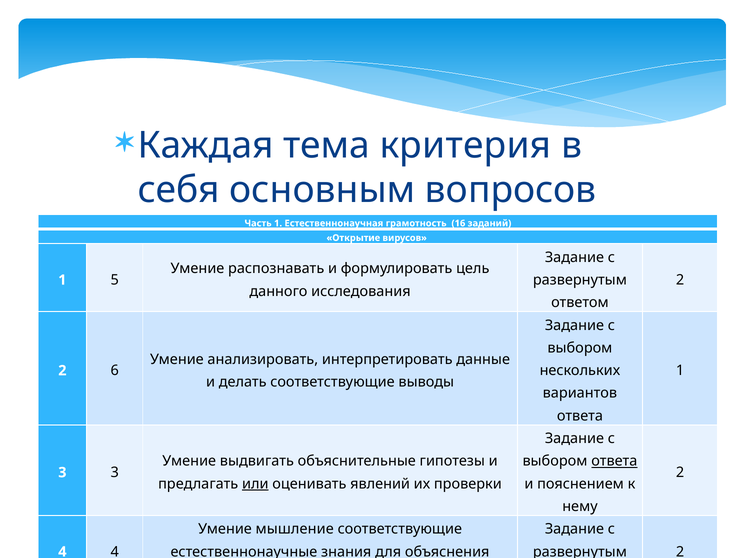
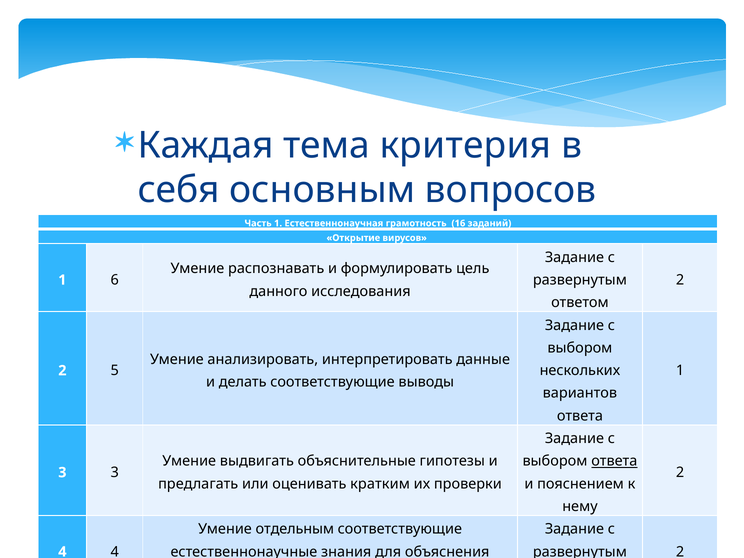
1 5: 5 -> 6
6 at (115, 371): 6 -> 5
или underline: present -> none
явлений: явлений -> кратким
мышление: мышление -> отдельным
